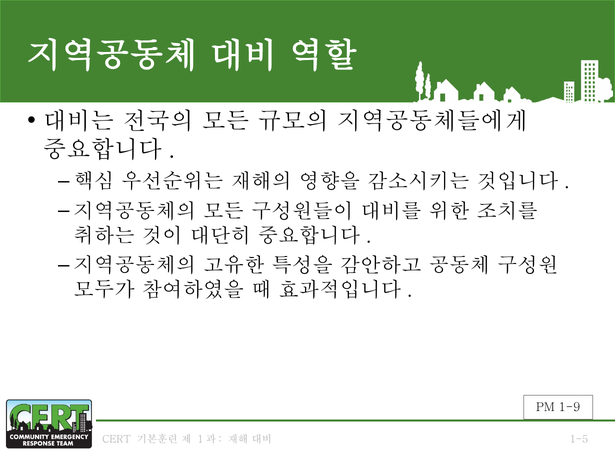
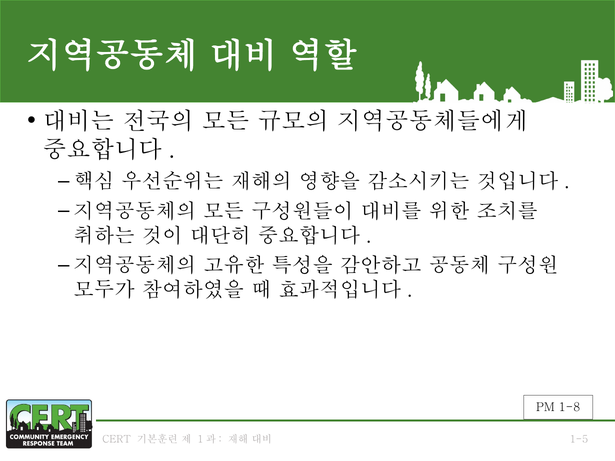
1-9: 1-9 -> 1-8
